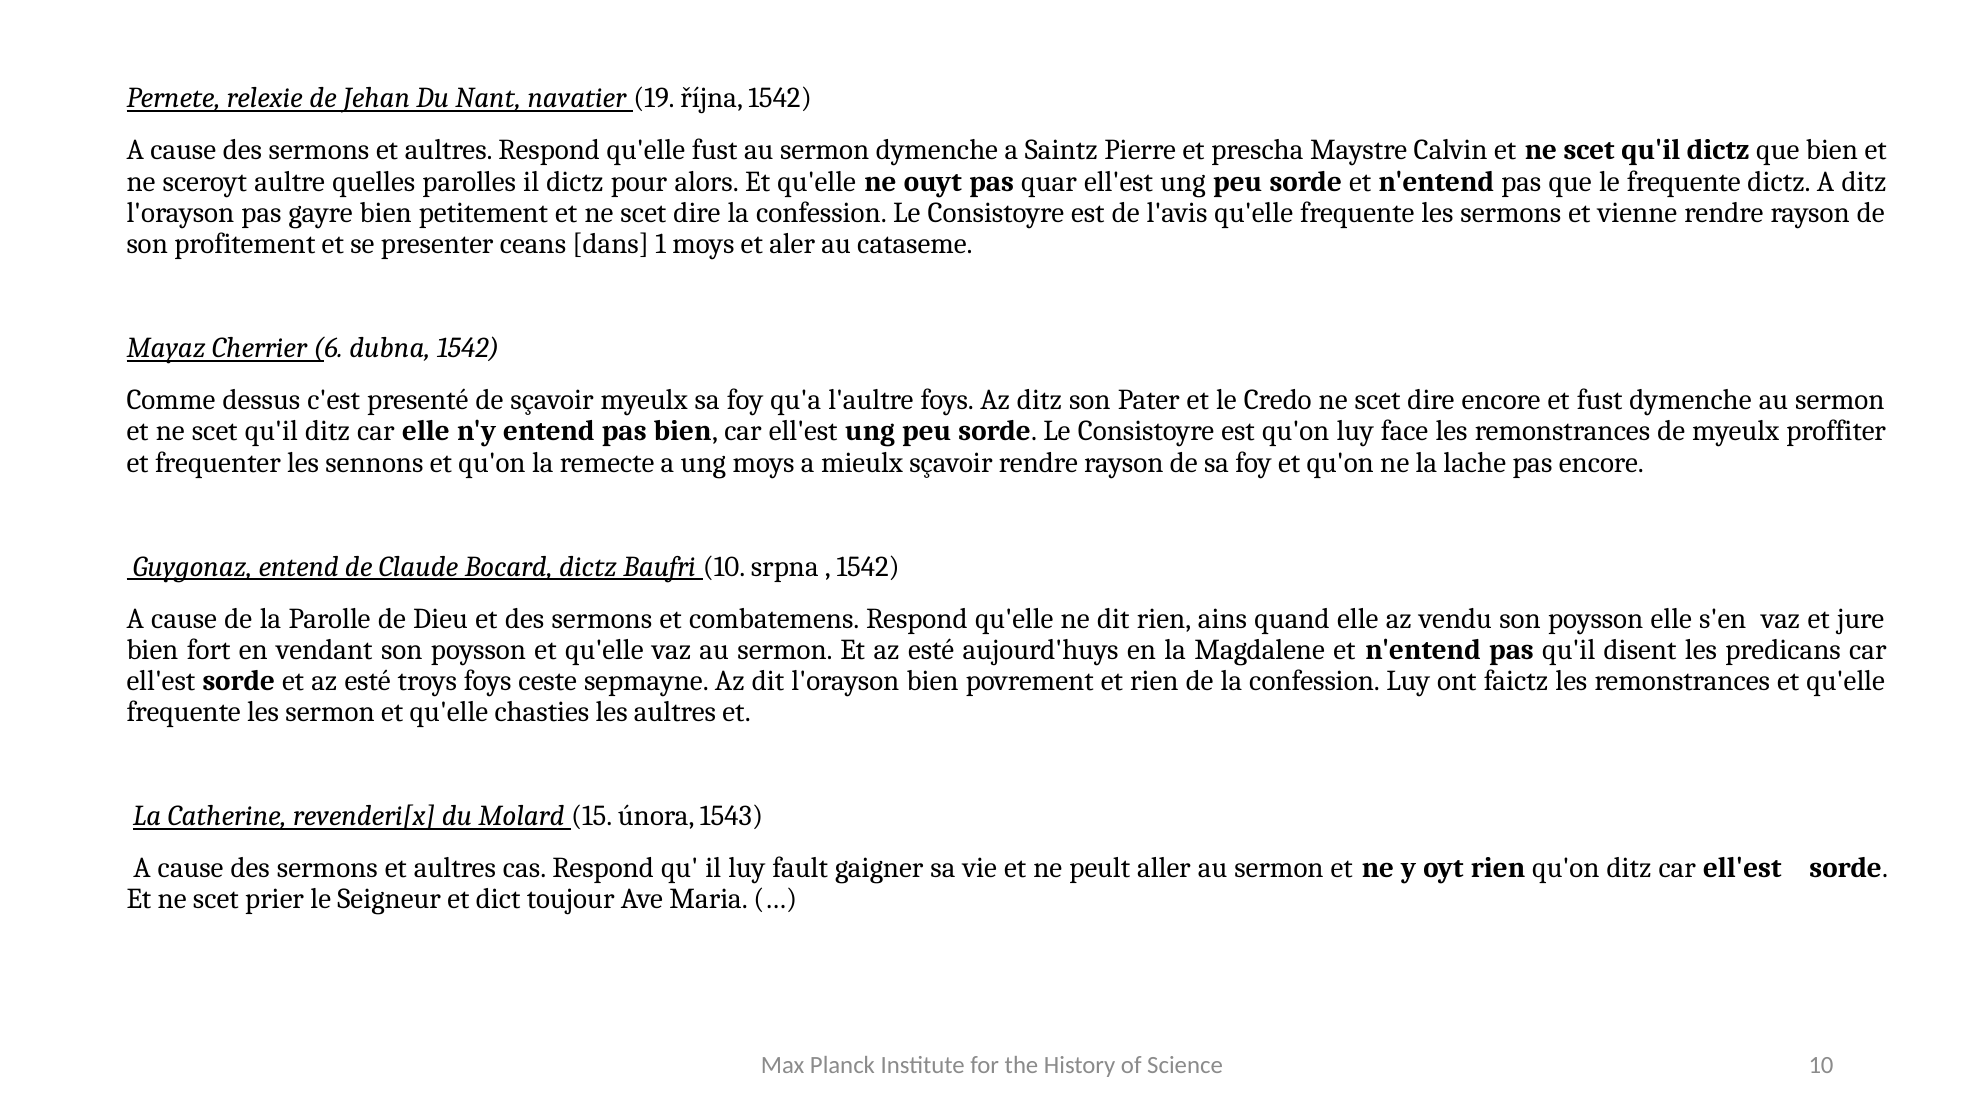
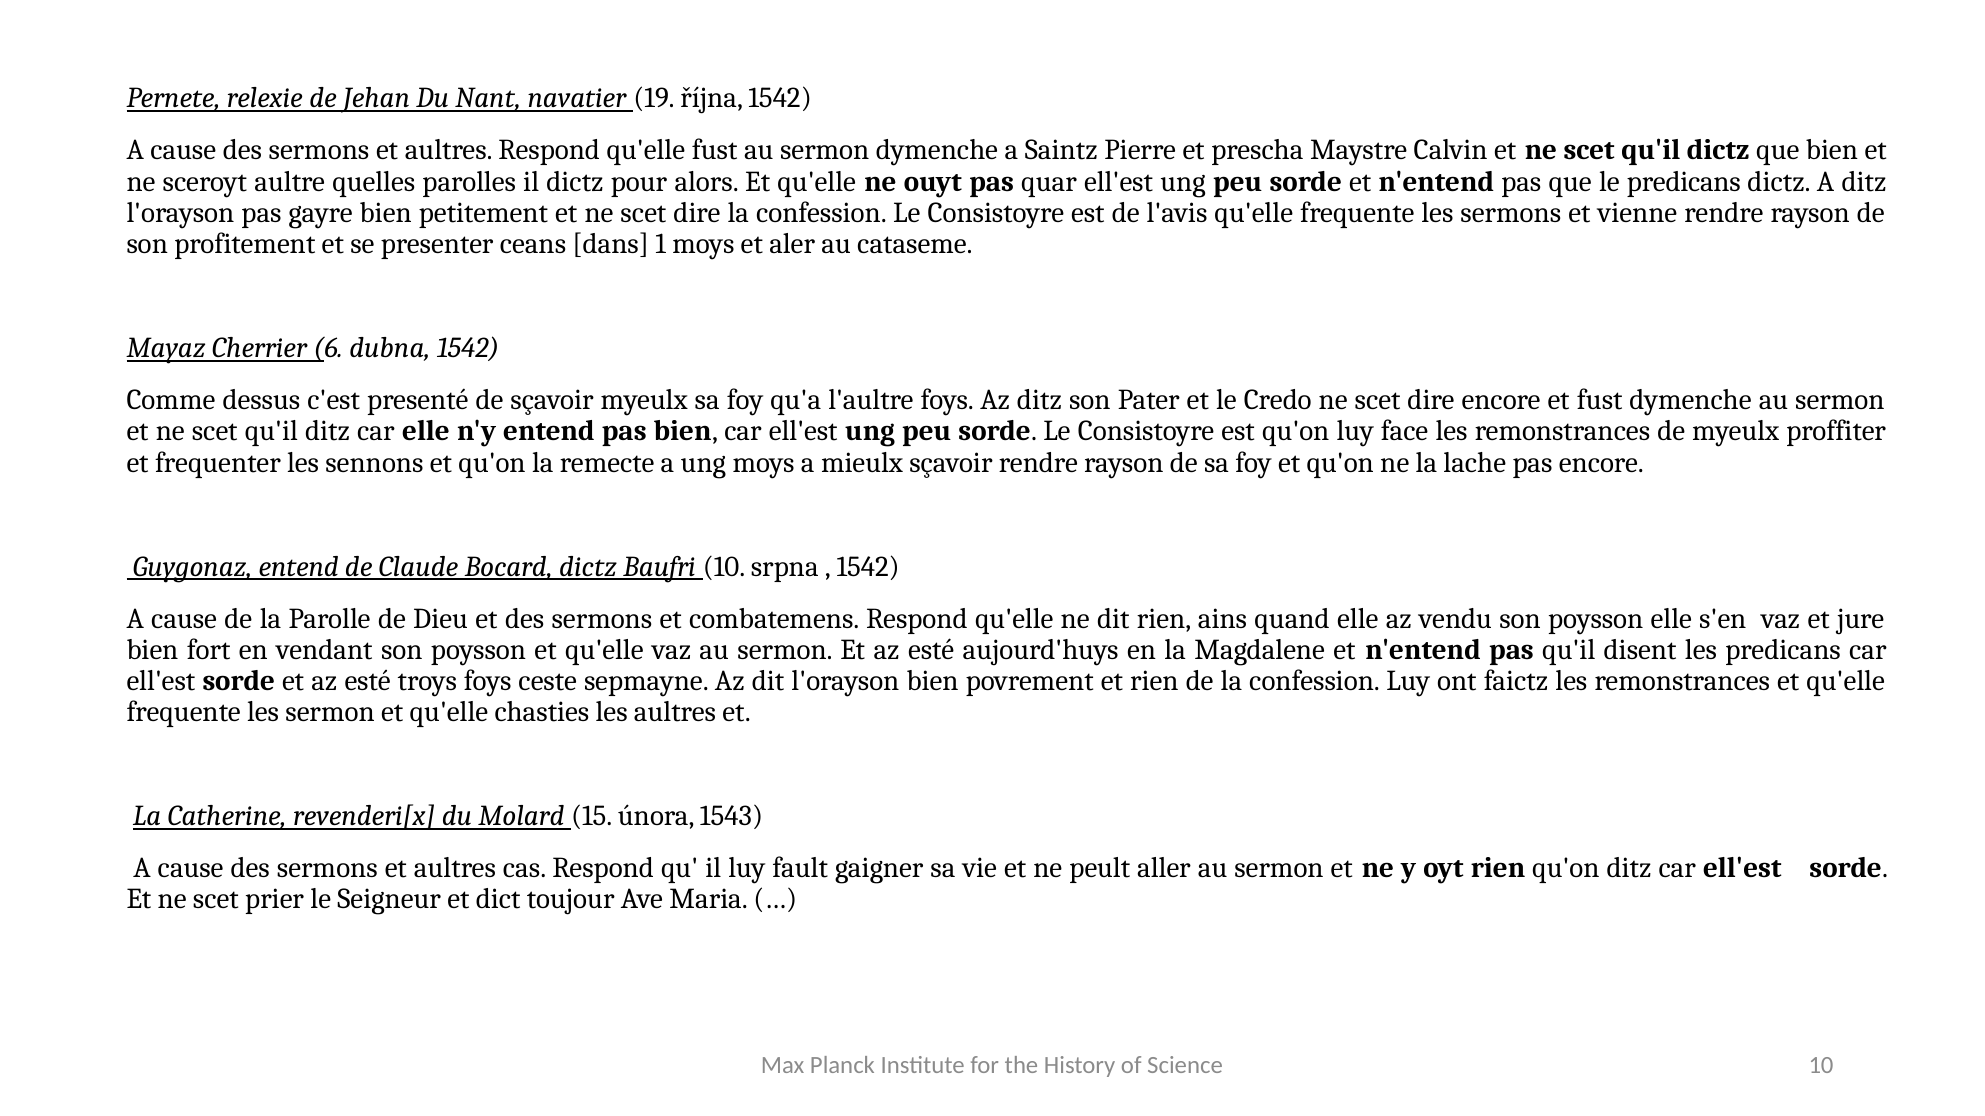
le frequente: frequente -> predicans
